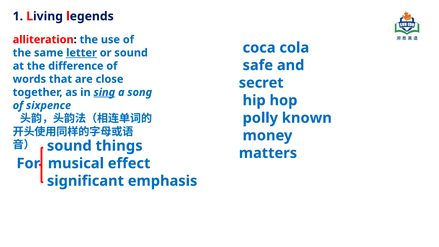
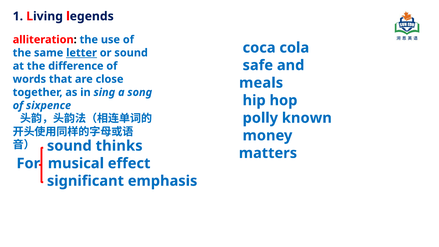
secret: secret -> meals
sing underline: present -> none
things: things -> thinks
